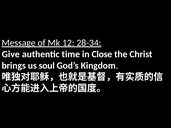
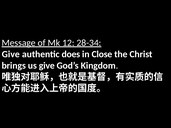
time: time -> does
us soul: soul -> give
